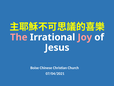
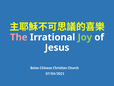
Joy colour: pink -> light green
